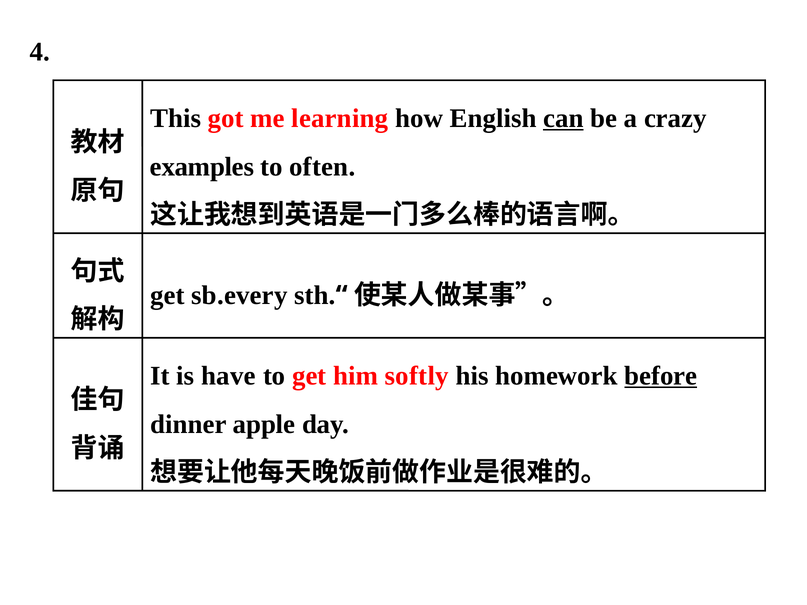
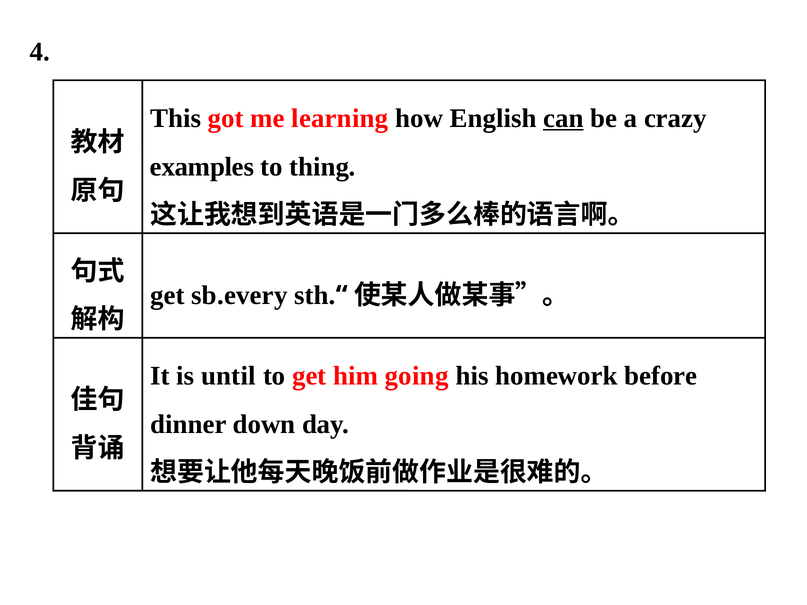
often: often -> thing
have: have -> until
softly: softly -> going
before underline: present -> none
apple: apple -> down
